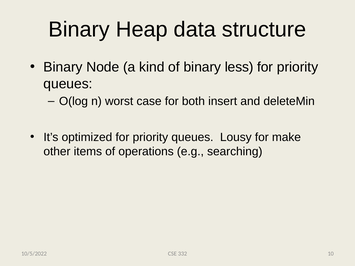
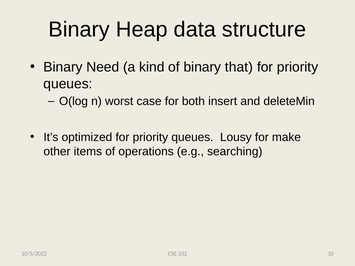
Node: Node -> Need
less: less -> that
